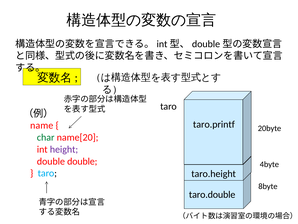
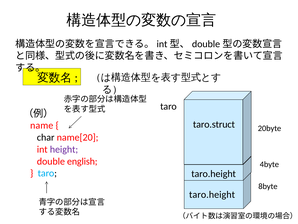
taro.printf: taro.printf -> taro.struct
char colour: green -> black
double double: double -> english
taro.double at (212, 194): taro.double -> taro.height
